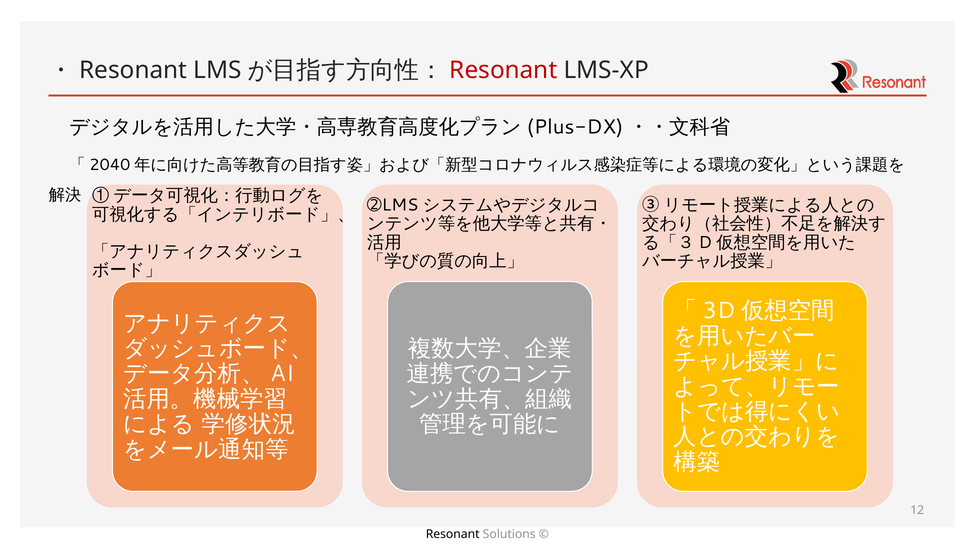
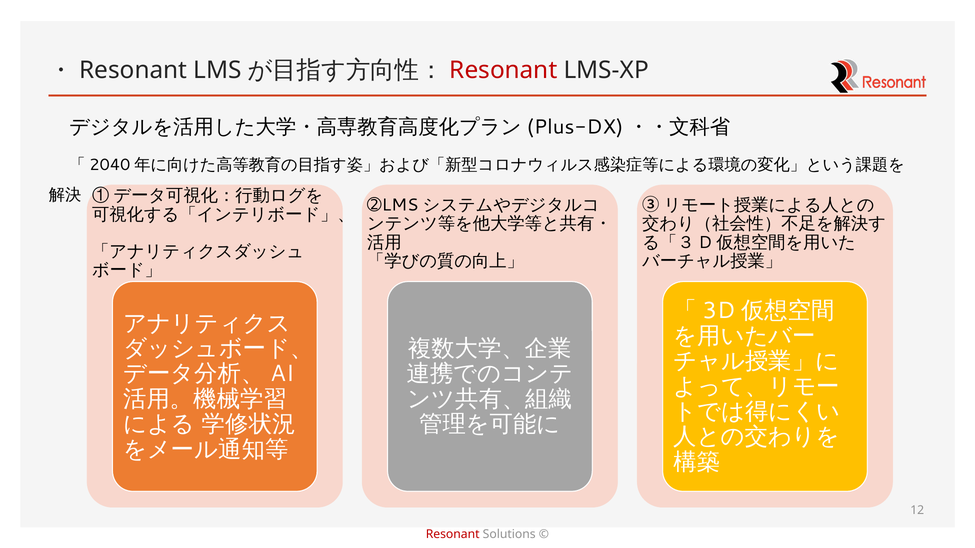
Resonant at (453, 535) colour: black -> red
